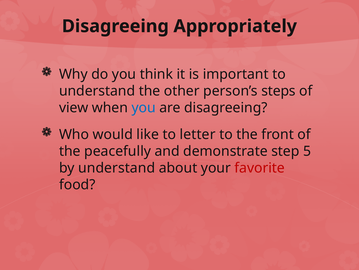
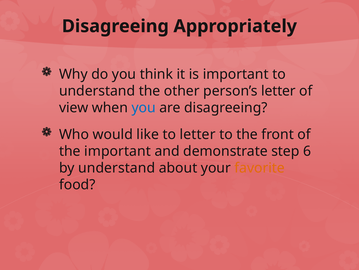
person’s steps: steps -> letter
the peacefully: peacefully -> important
5: 5 -> 6
favorite colour: red -> orange
